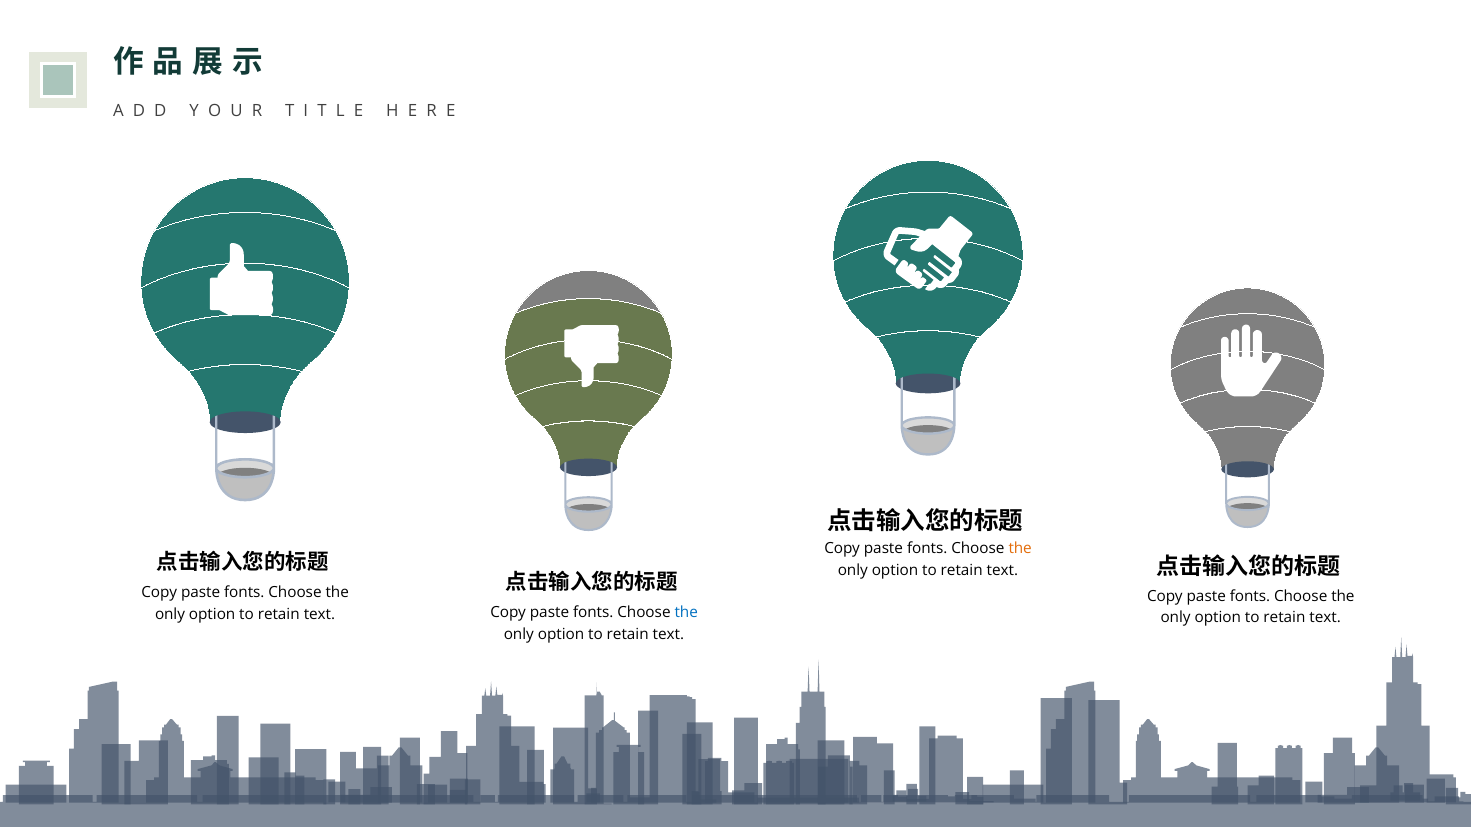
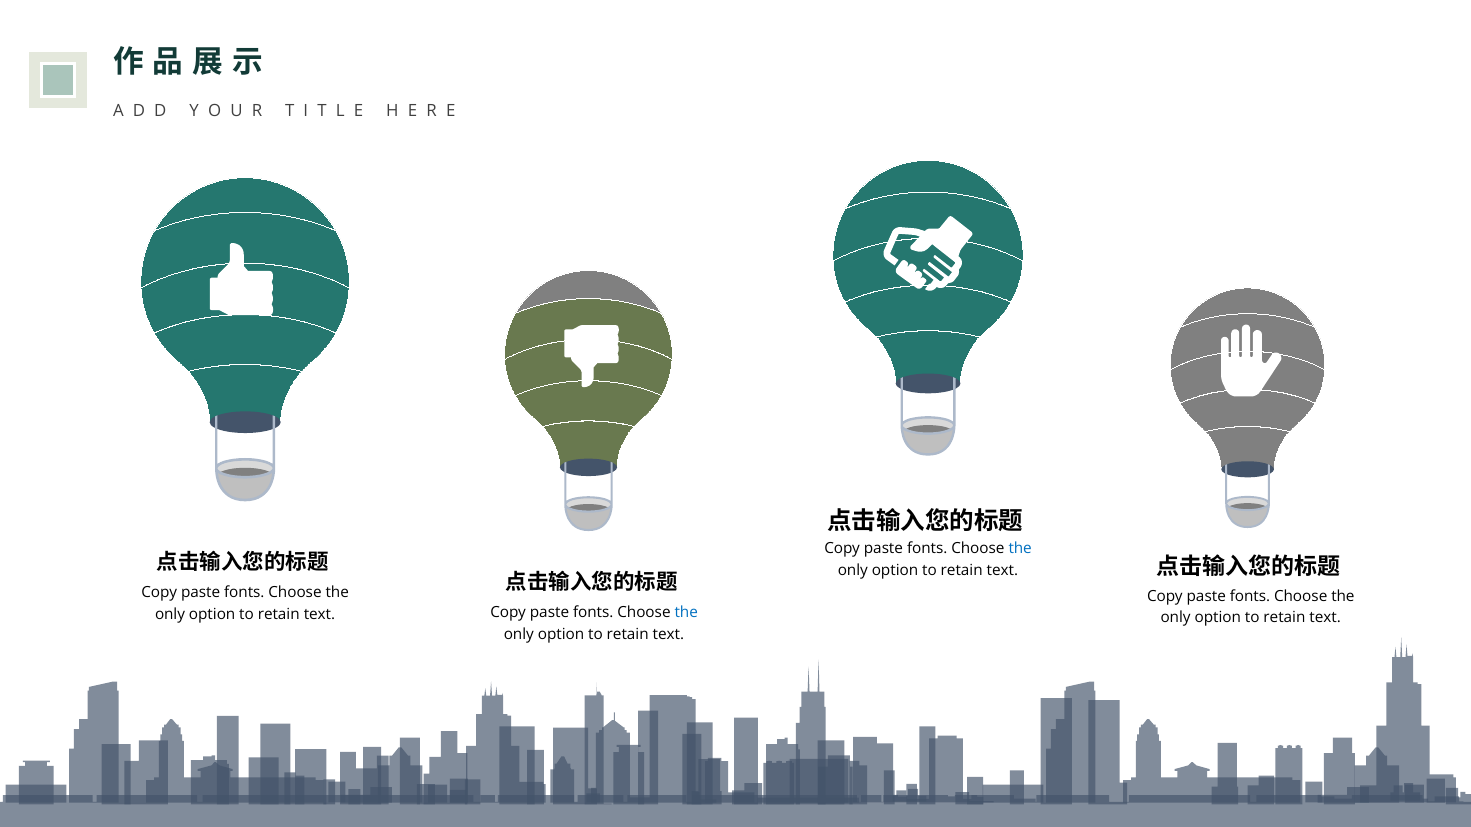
the at (1020, 549) colour: orange -> blue
